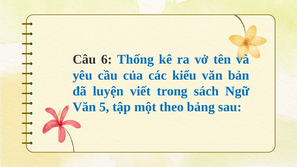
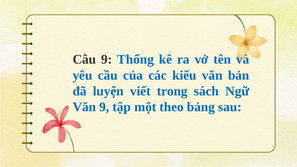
Câu 6: 6 -> 9
Văn 5: 5 -> 9
